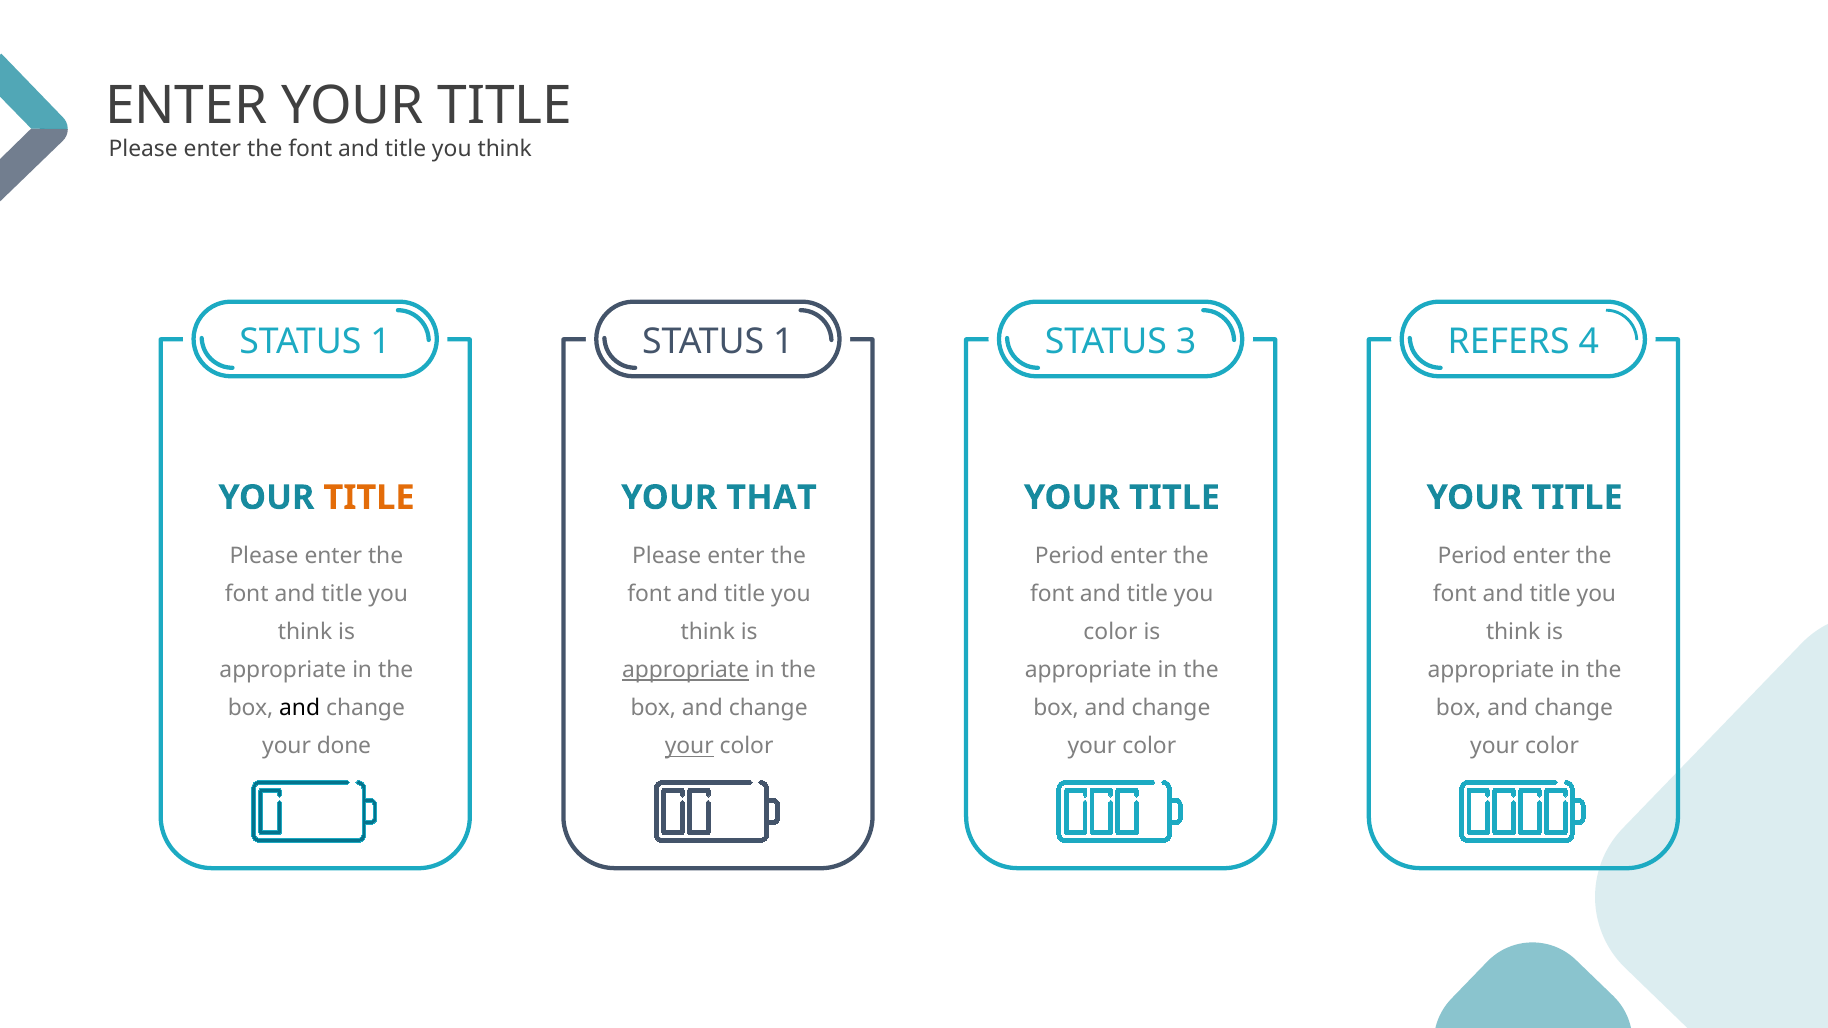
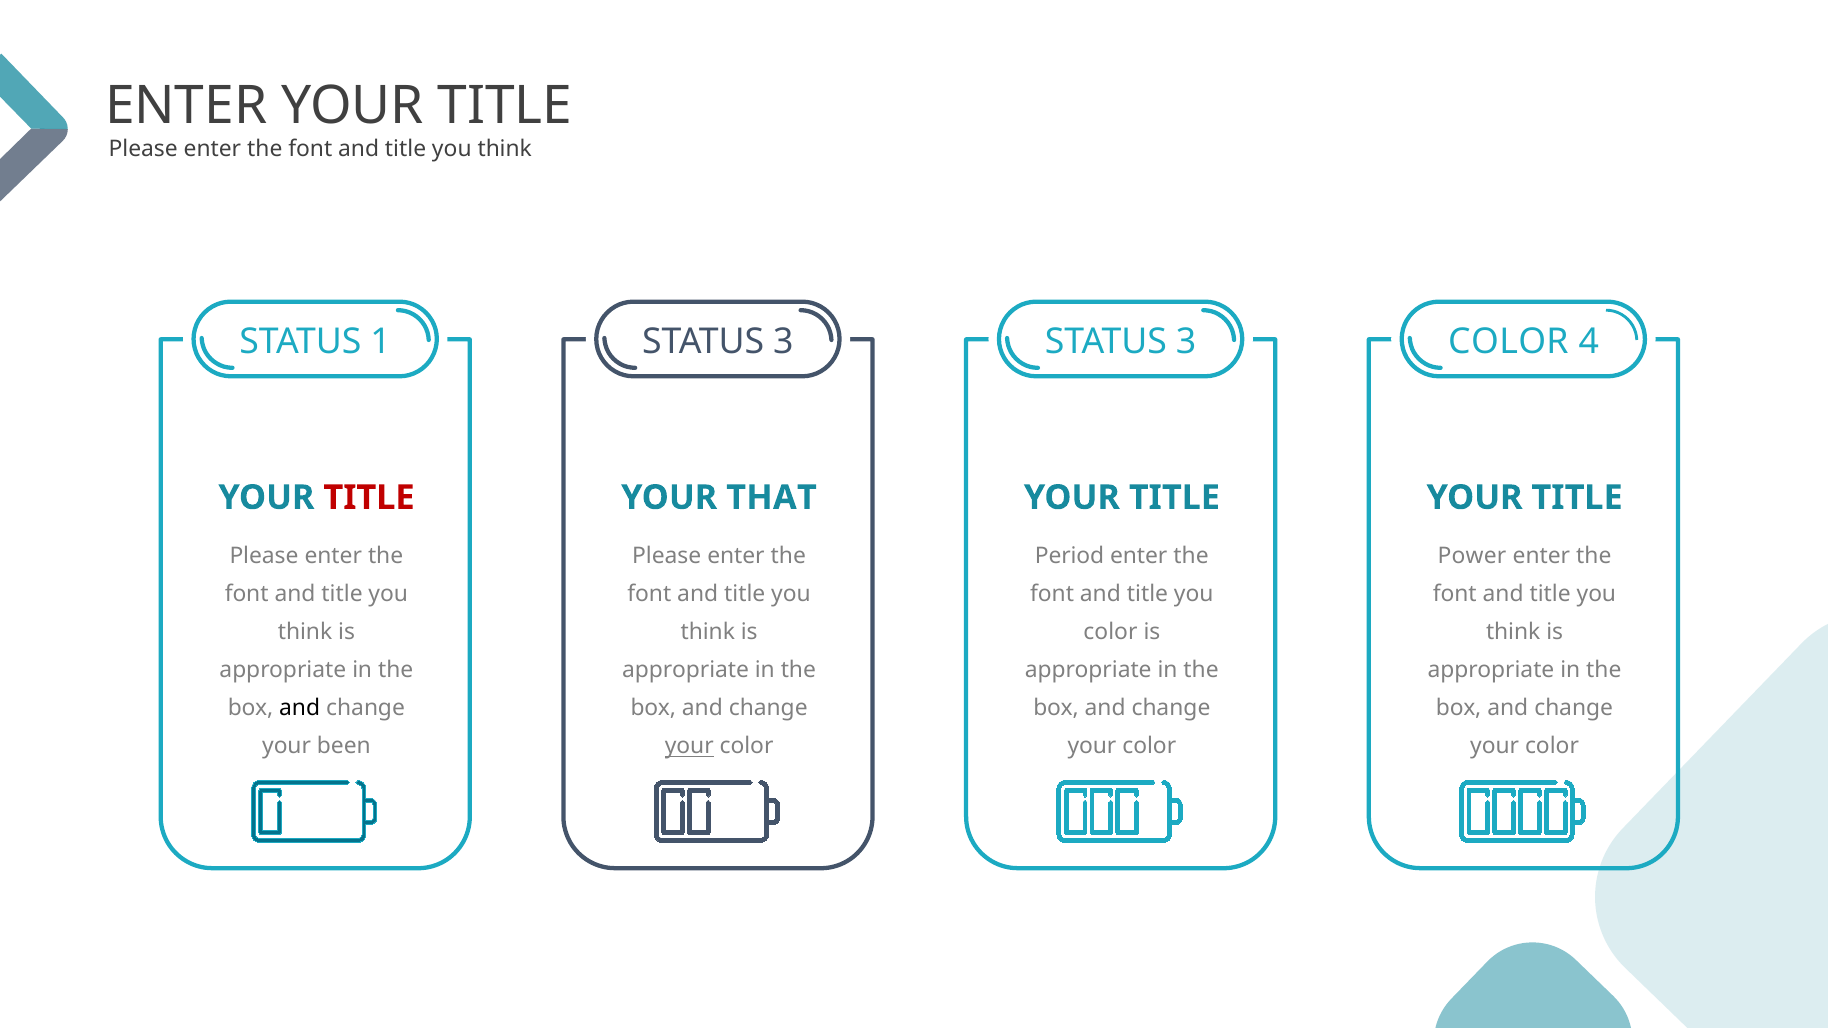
1 at (783, 341): 1 -> 3
REFERS at (1509, 341): REFERS -> COLOR
TITLE at (369, 498) colour: orange -> red
Period at (1472, 556): Period -> Power
appropriate at (686, 670) underline: present -> none
done: done -> been
